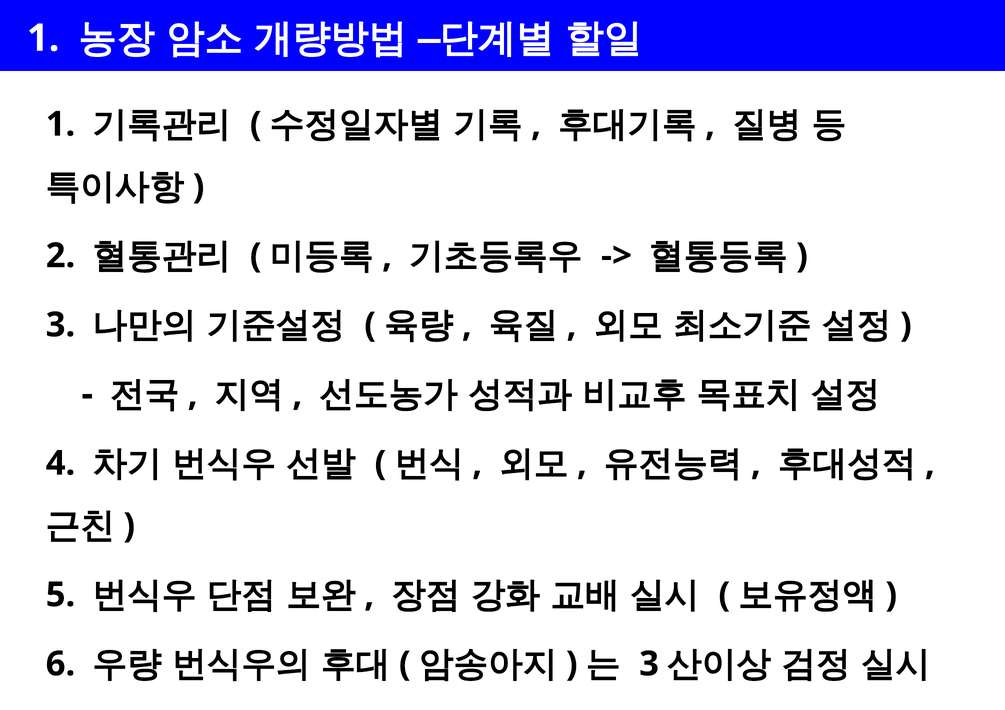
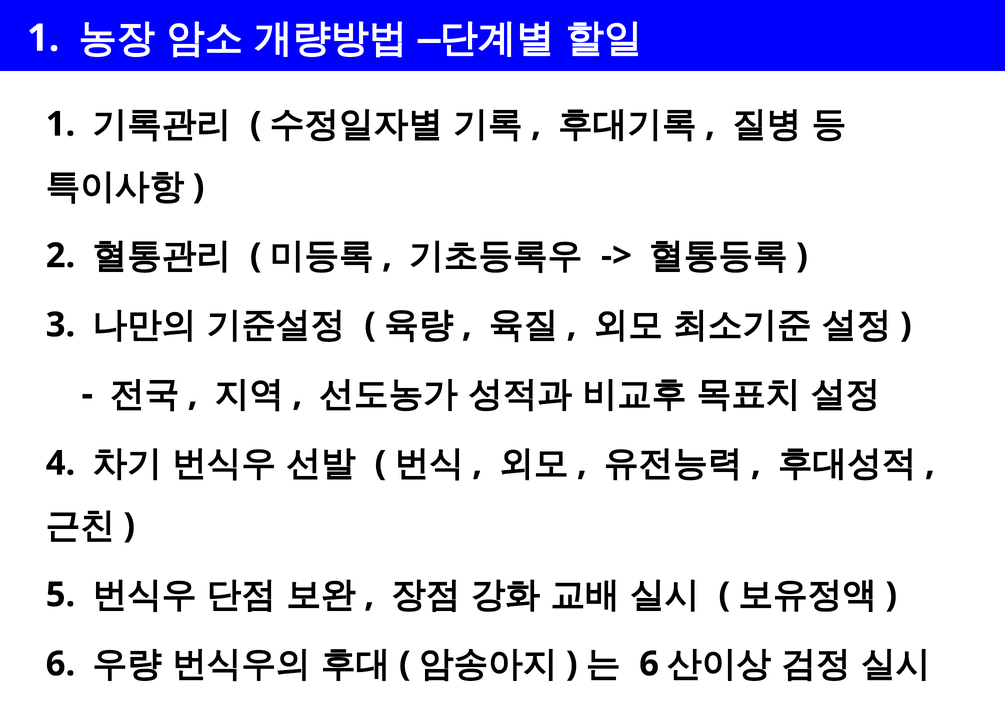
3 at (649, 665): 3 -> 6
